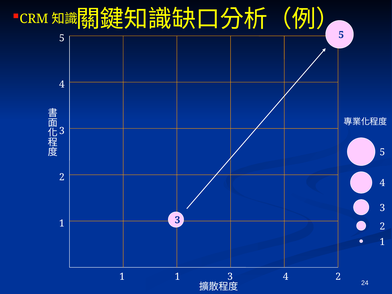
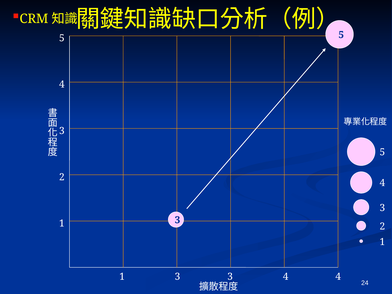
1 at (177, 277): 1 -> 3
4 2: 2 -> 4
